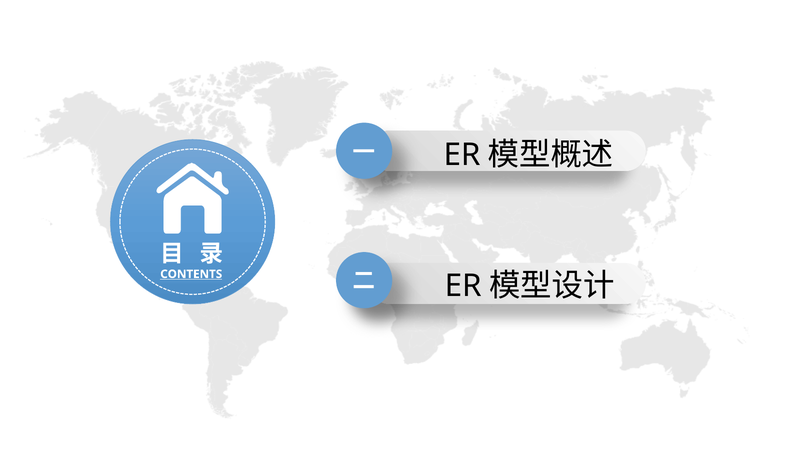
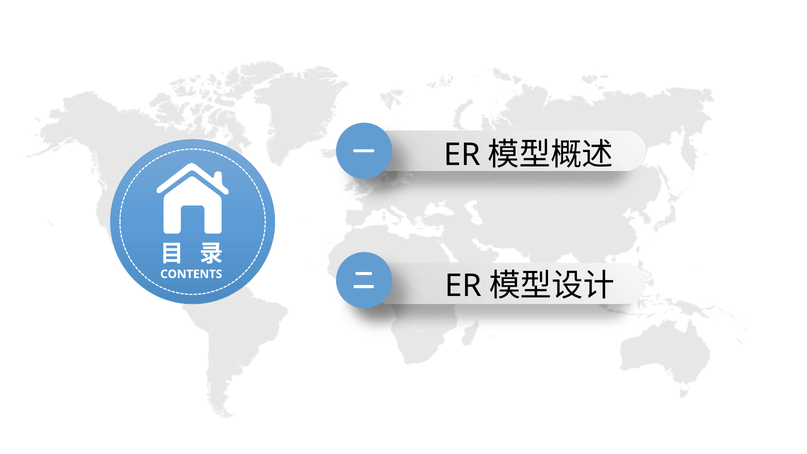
CONTENTS underline: present -> none
